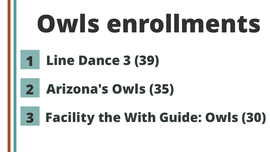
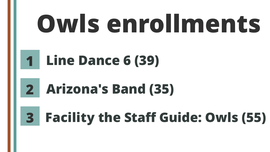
Dance 3: 3 -> 6
Arizona's Owls: Owls -> Band
With: With -> Staff
30: 30 -> 55
